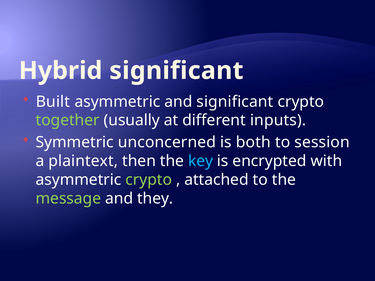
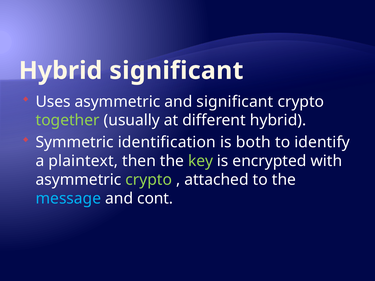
Built: Built -> Uses
different inputs: inputs -> hybrid
unconcerned: unconcerned -> identification
session: session -> identify
key colour: light blue -> light green
message colour: light green -> light blue
they: they -> cont
